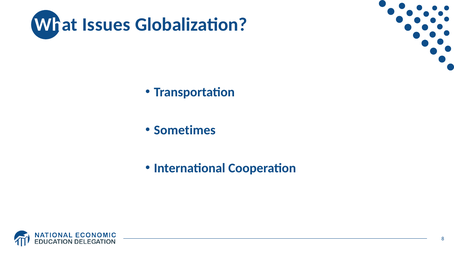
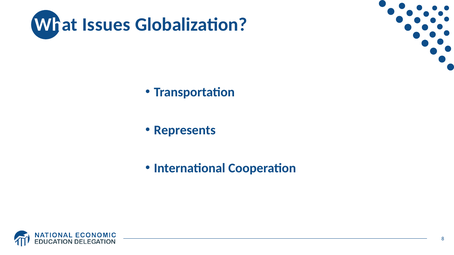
Sometimes: Sometimes -> Represents
